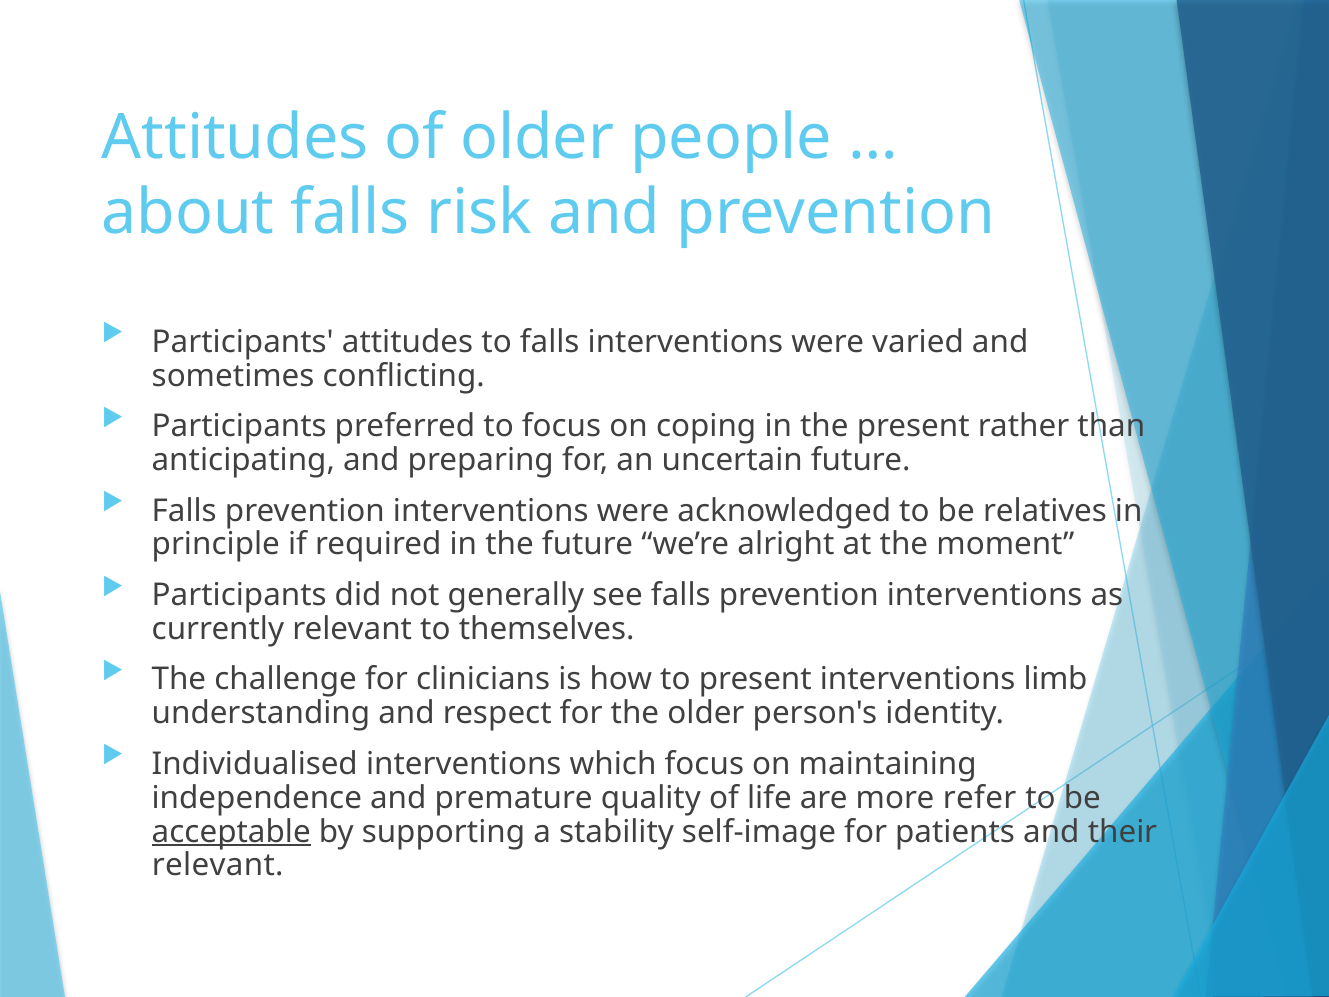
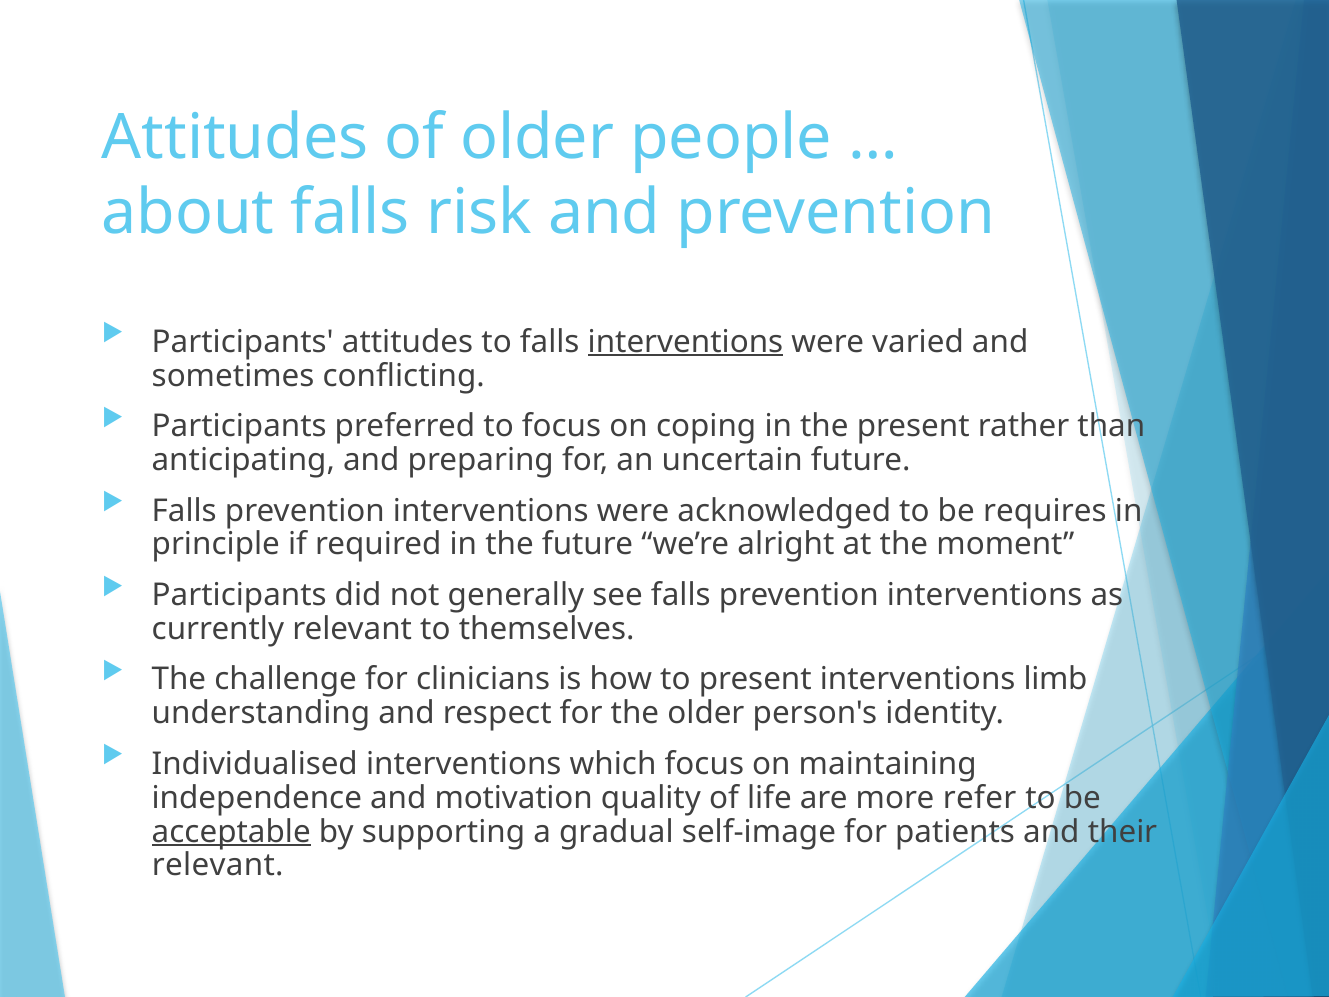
interventions at (685, 342) underline: none -> present
relatives: relatives -> requires
premature: premature -> motivation
stability: stability -> gradual
